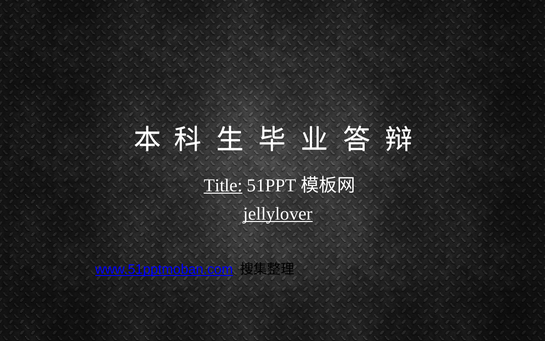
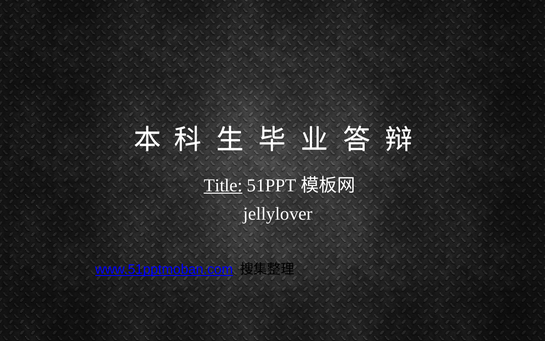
jellylover underline: present -> none
